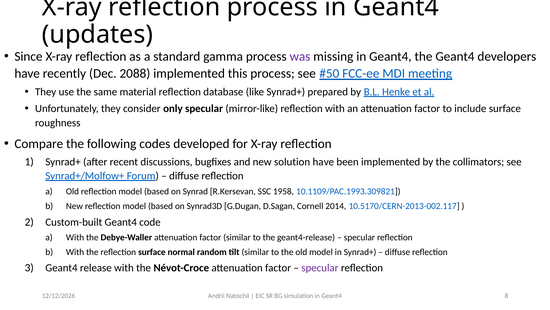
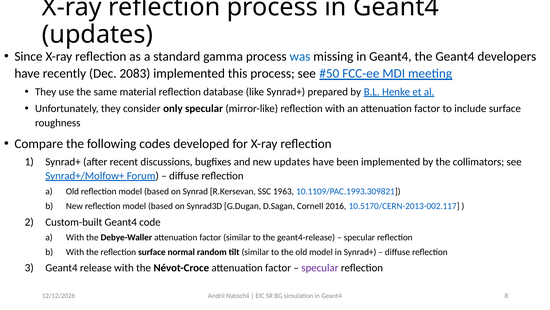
was colour: purple -> blue
2088: 2088 -> 2083
new solution: solution -> updates
1958: 1958 -> 1963
2014: 2014 -> 2016
